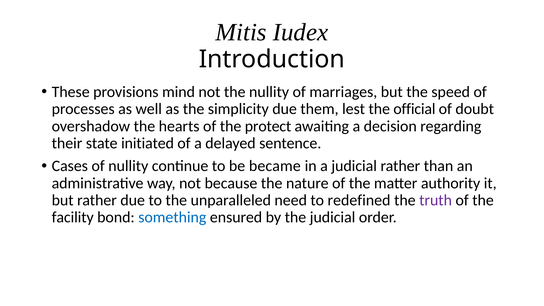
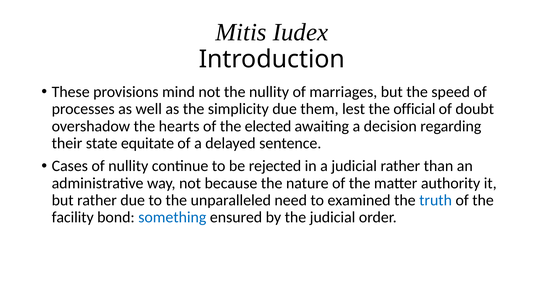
protect: protect -> elected
initiated: initiated -> equitate
became: became -> rejected
redefined: redefined -> examined
truth colour: purple -> blue
